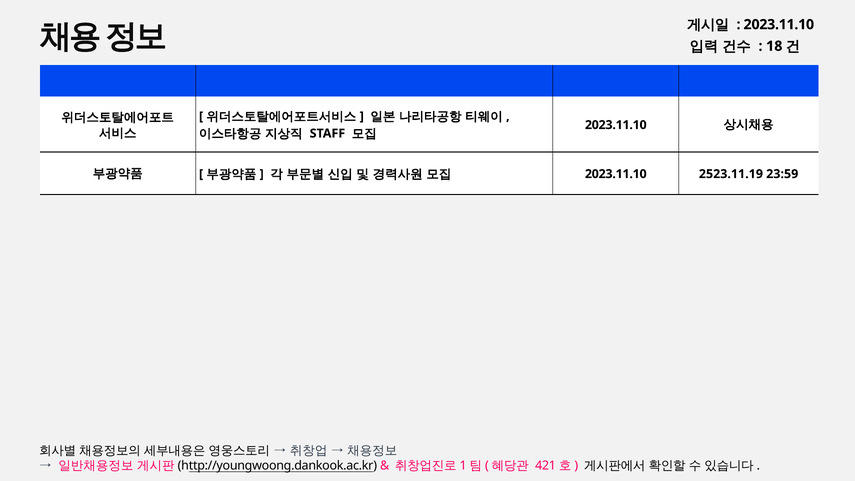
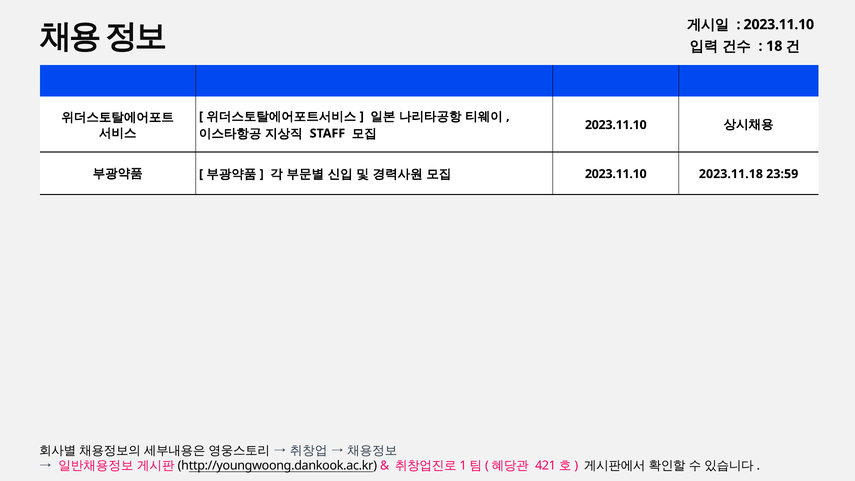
2523.11.19: 2523.11.19 -> 2023.11.18
